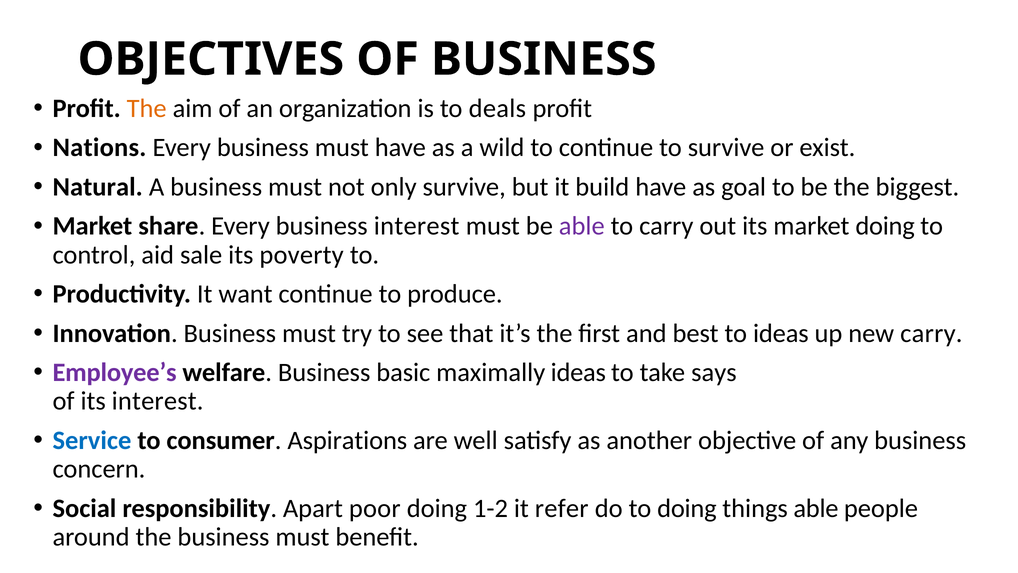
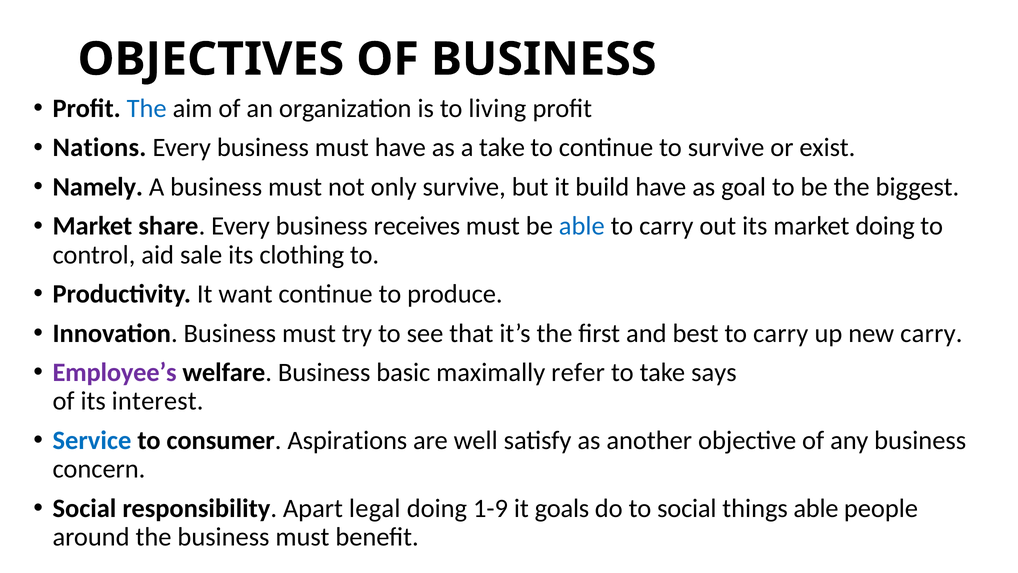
The at (147, 108) colour: orange -> blue
deals: deals -> living
a wild: wild -> take
Natural: Natural -> Namely
business interest: interest -> receives
able at (582, 226) colour: purple -> blue
poverty: poverty -> clothing
best to ideas: ideas -> carry
maximally ideas: ideas -> refer
poor: poor -> legal
1-2: 1-2 -> 1-9
refer: refer -> goals
to doing: doing -> social
